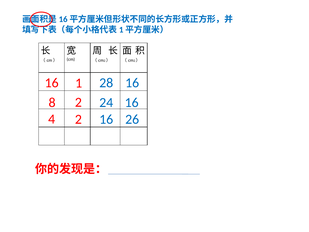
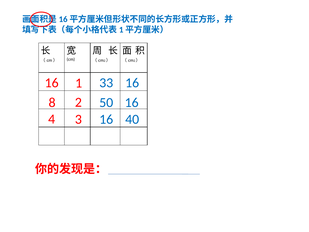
28: 28 -> 33
24: 24 -> 50
4 2: 2 -> 3
26: 26 -> 40
